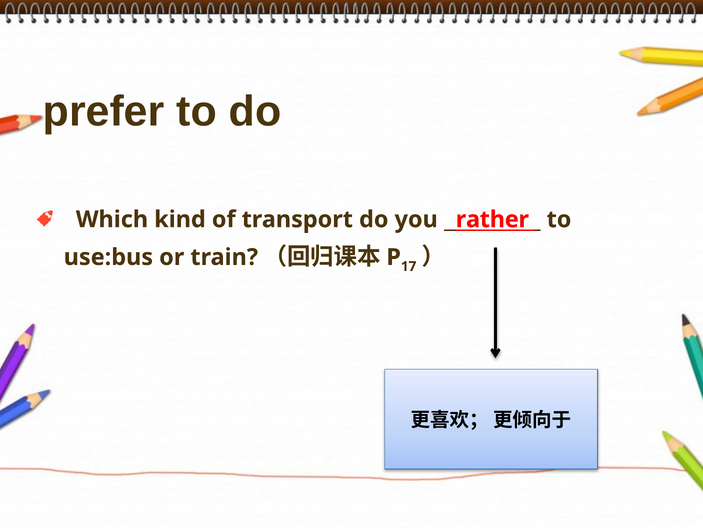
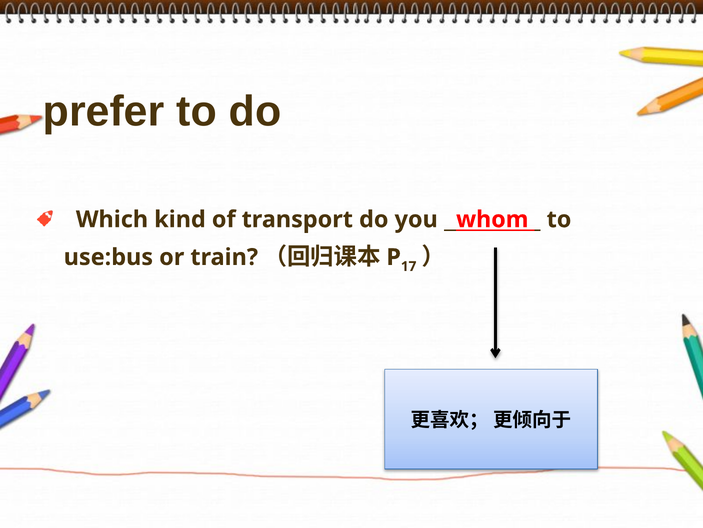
rather: rather -> whom
